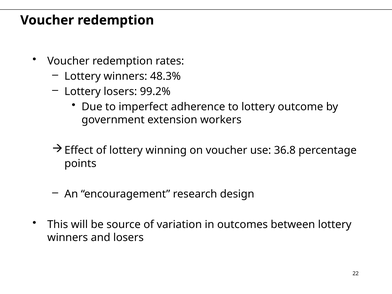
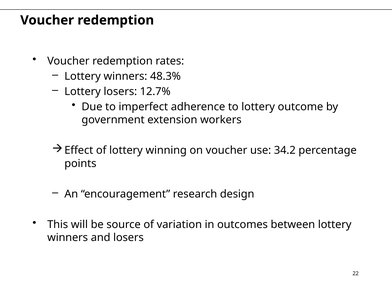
99.2%: 99.2% -> 12.7%
36.8: 36.8 -> 34.2
